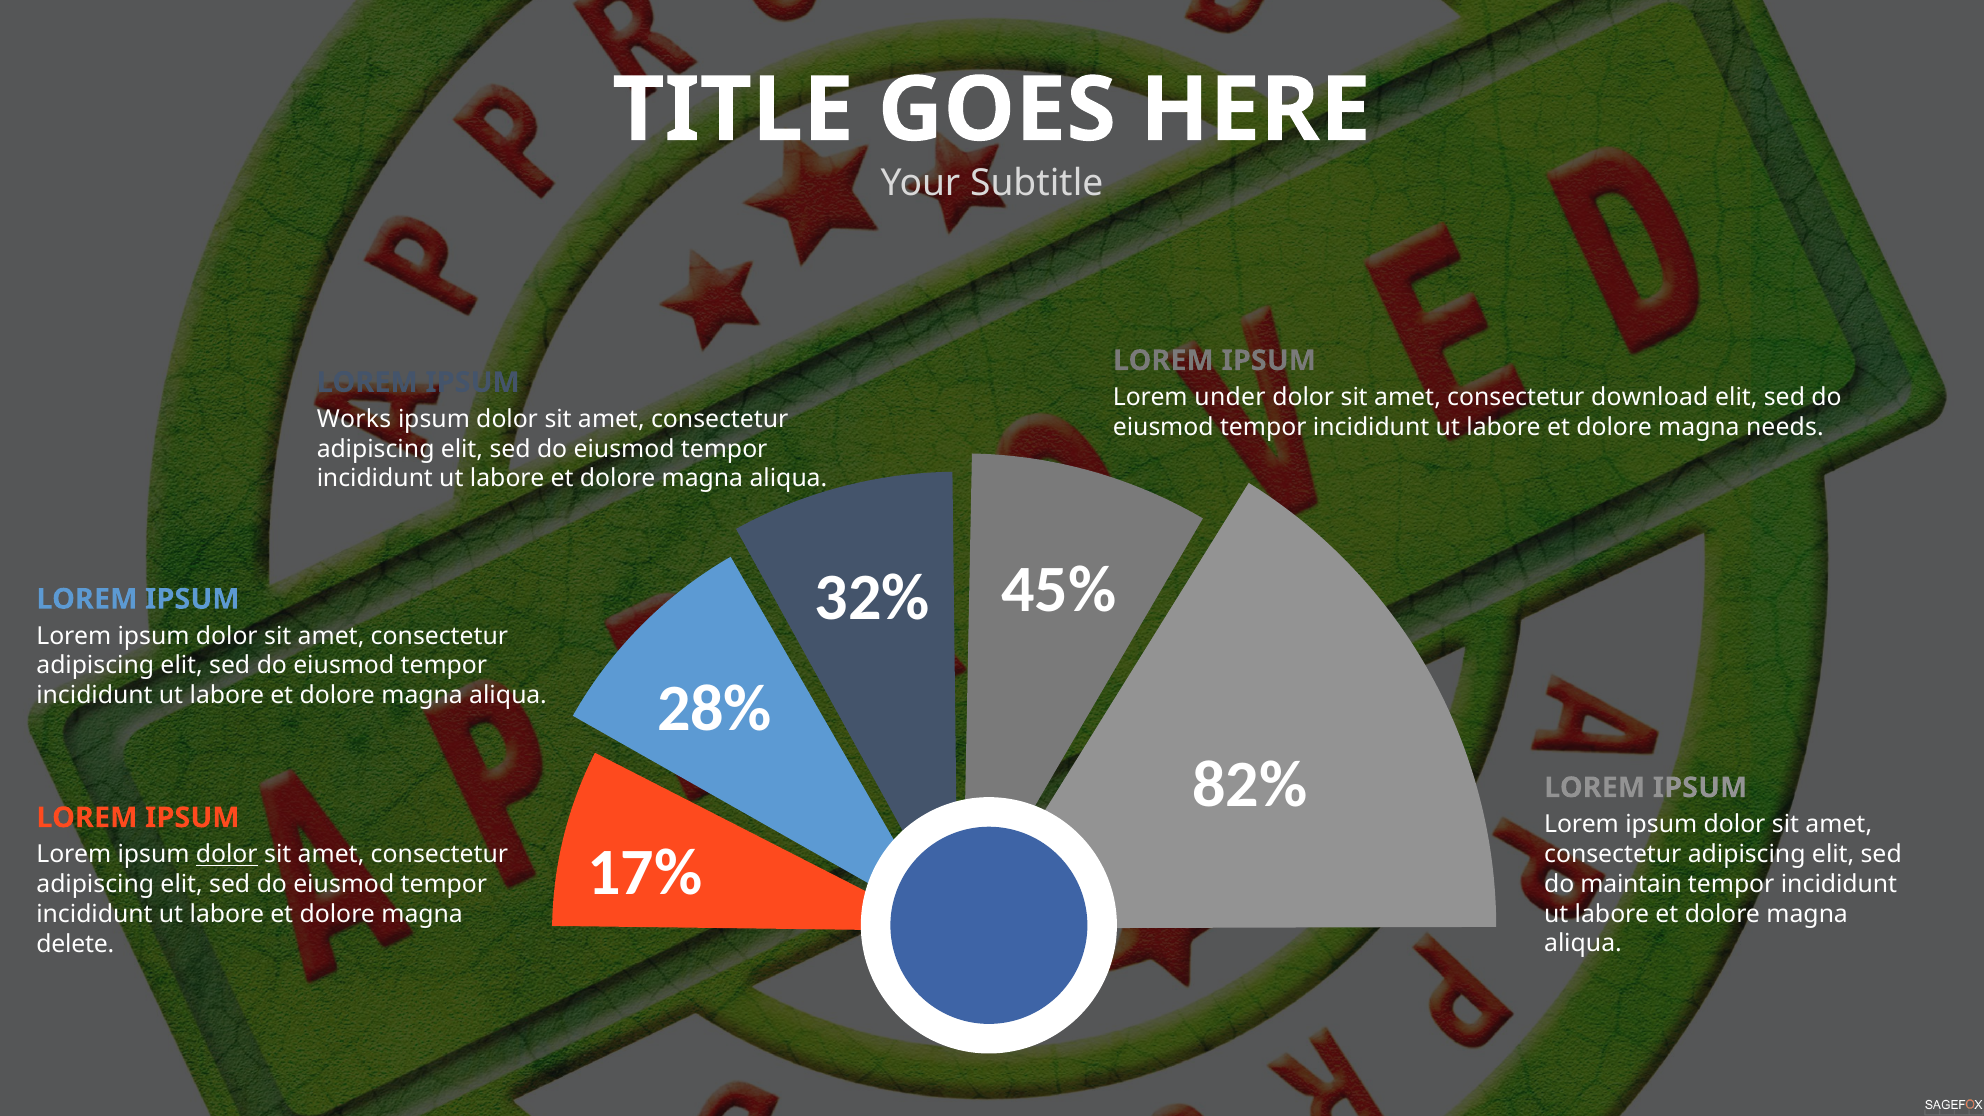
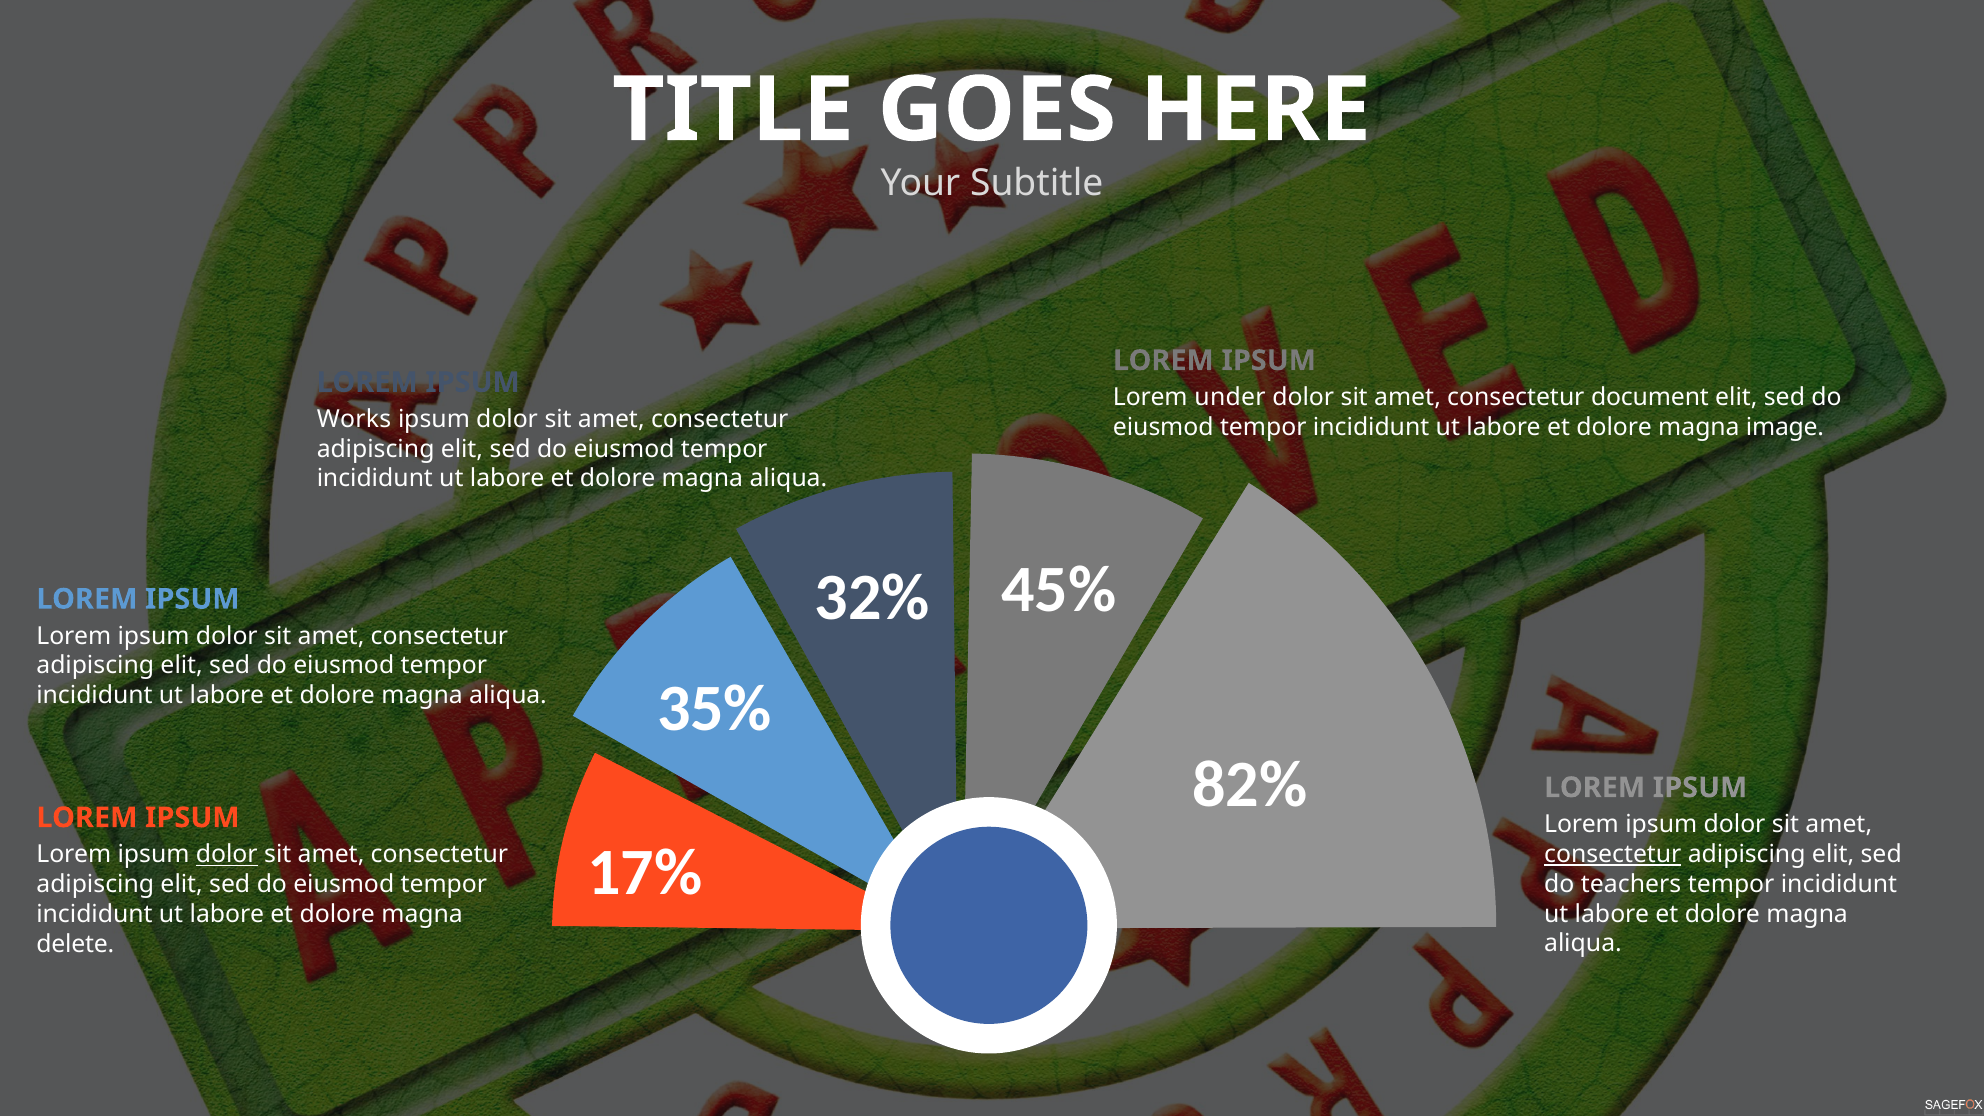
download: download -> document
needs: needs -> image
28%: 28% -> 35%
consectetur at (1613, 854) underline: none -> present
maintain: maintain -> teachers
